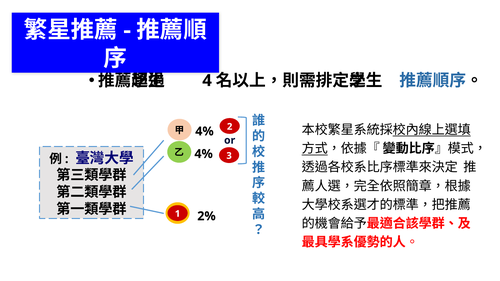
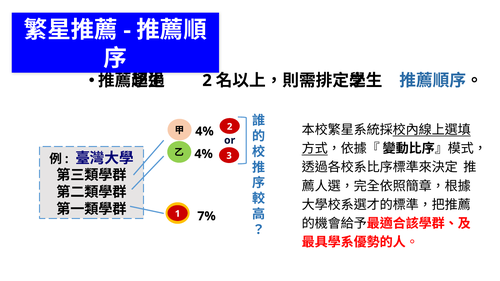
4 at (207, 81): 4 -> 2
2%: 2% -> 7%
